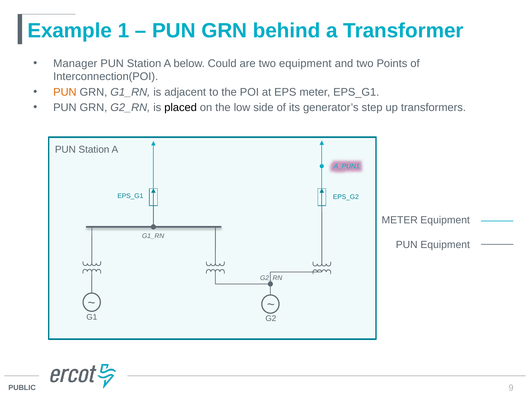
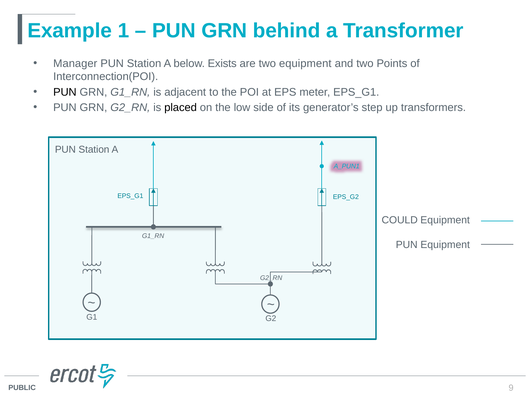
Could: Could -> Exists
PUN at (65, 92) colour: orange -> black
METER at (400, 220): METER -> COULD
